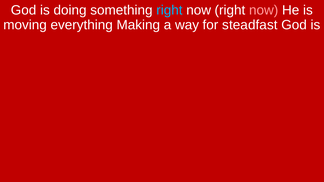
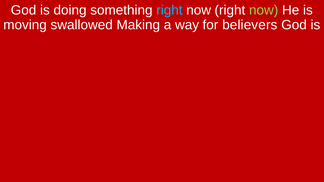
now at (264, 10) colour: pink -> light green
everything: everything -> swallowed
steadfast: steadfast -> believers
